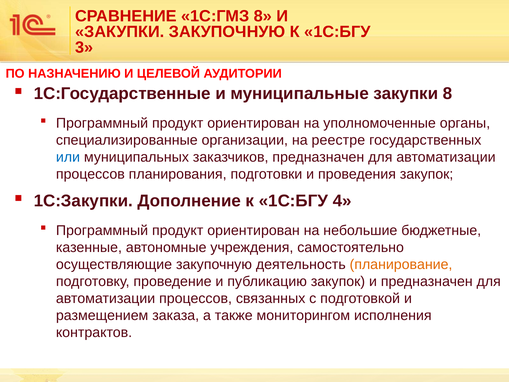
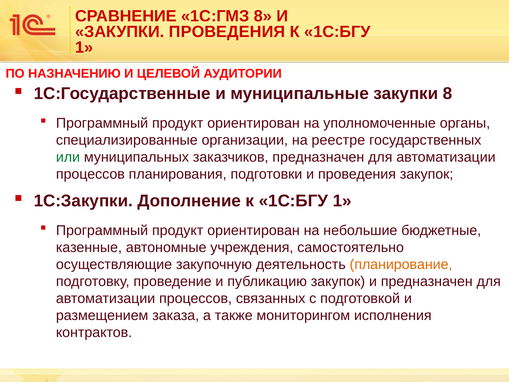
ЗАКУПКИ ЗАКУПОЧНУЮ: ЗАКУПОЧНУЮ -> ПРОВЕДЕНИЯ
3 at (84, 47): 3 -> 1
или colour: blue -> green
Дополнение к 1С:БГУ 4: 4 -> 1
